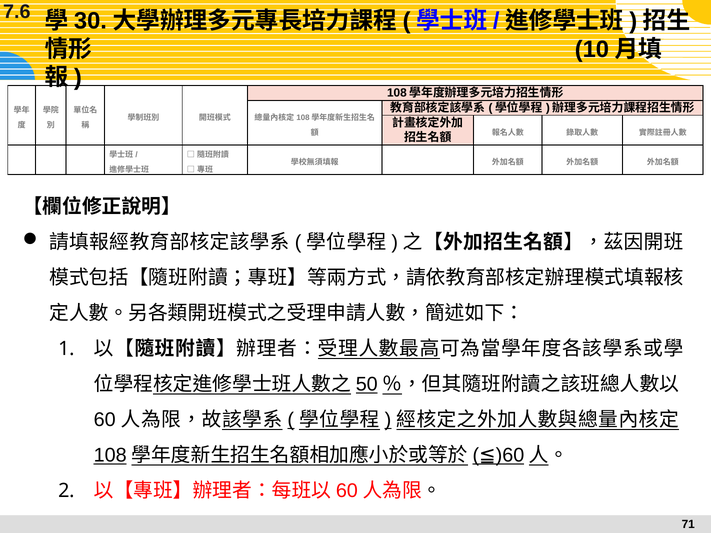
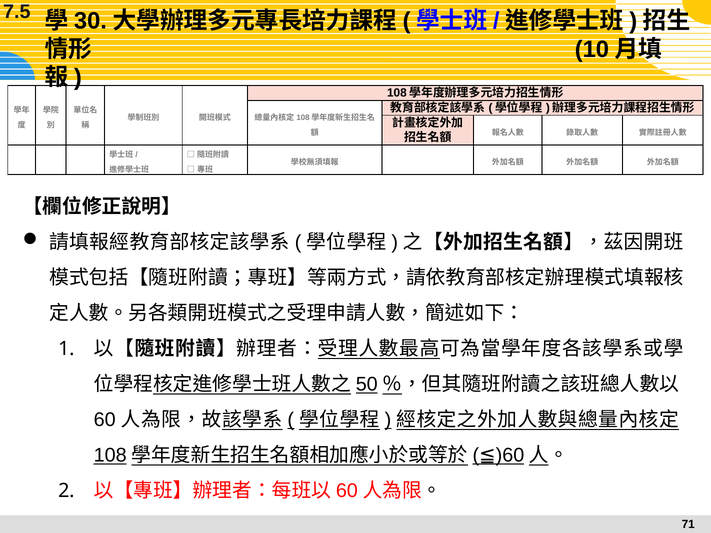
7.6: 7.6 -> 7.5
